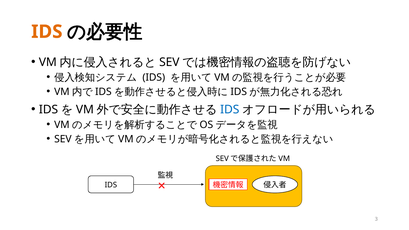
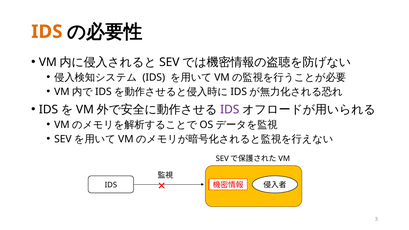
IDS at (230, 110) colour: blue -> purple
